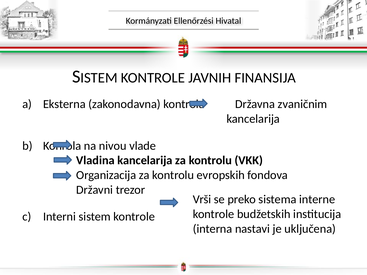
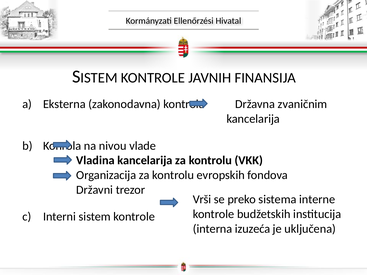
nastavi: nastavi -> izuzeća
